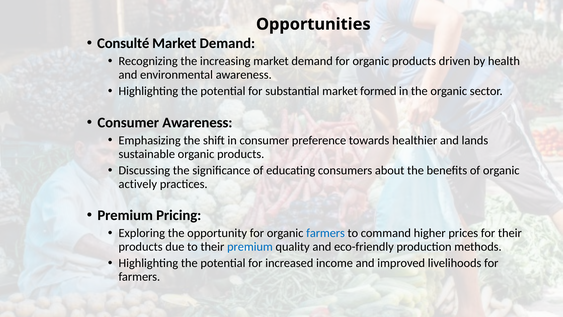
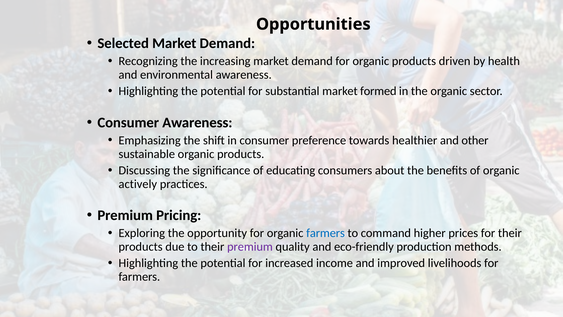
Consulté: Consulté -> Selected
lands: lands -> other
premium at (250, 246) colour: blue -> purple
